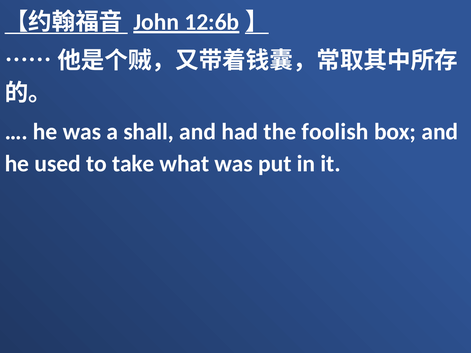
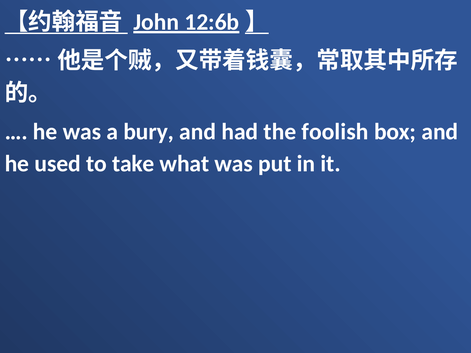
shall: shall -> bury
